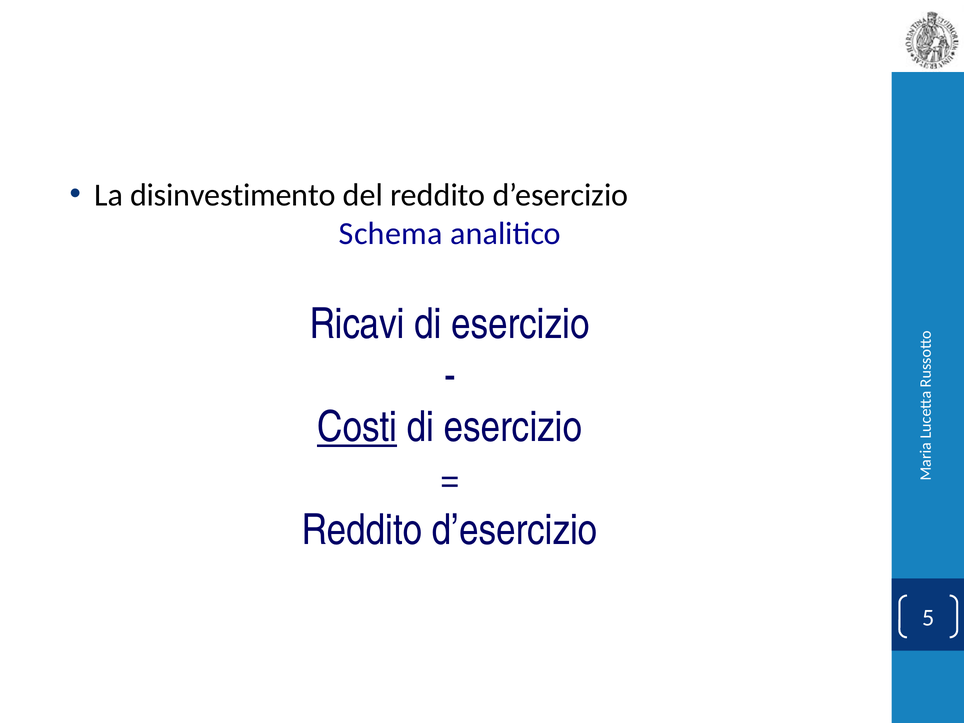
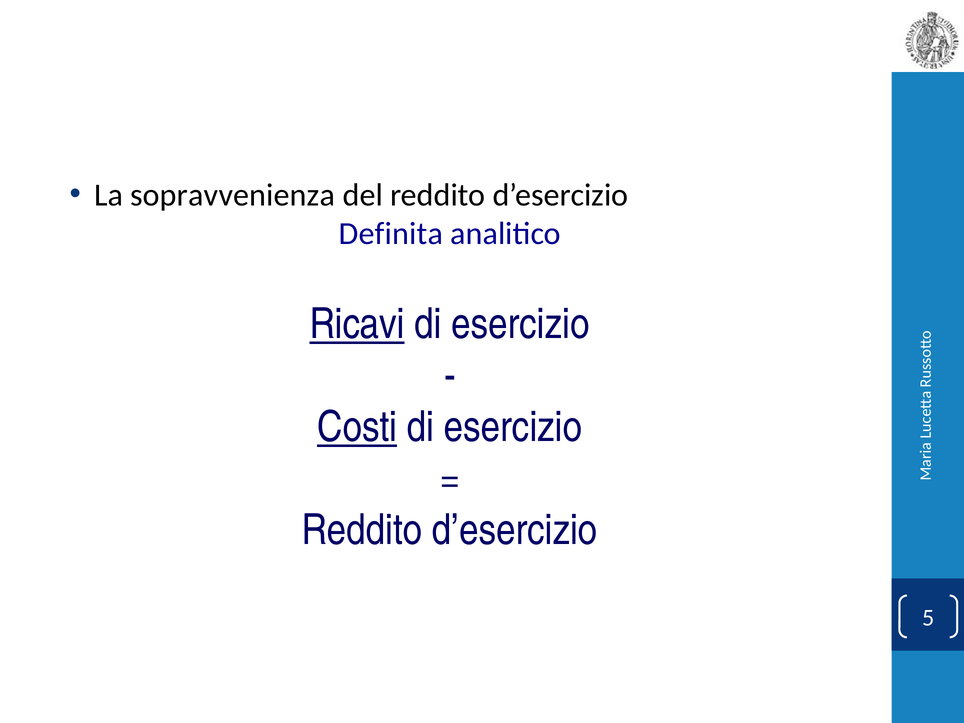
disinvestimento: disinvestimento -> sopravvenienza
Schema: Schema -> Definita
Ricavi underline: none -> present
